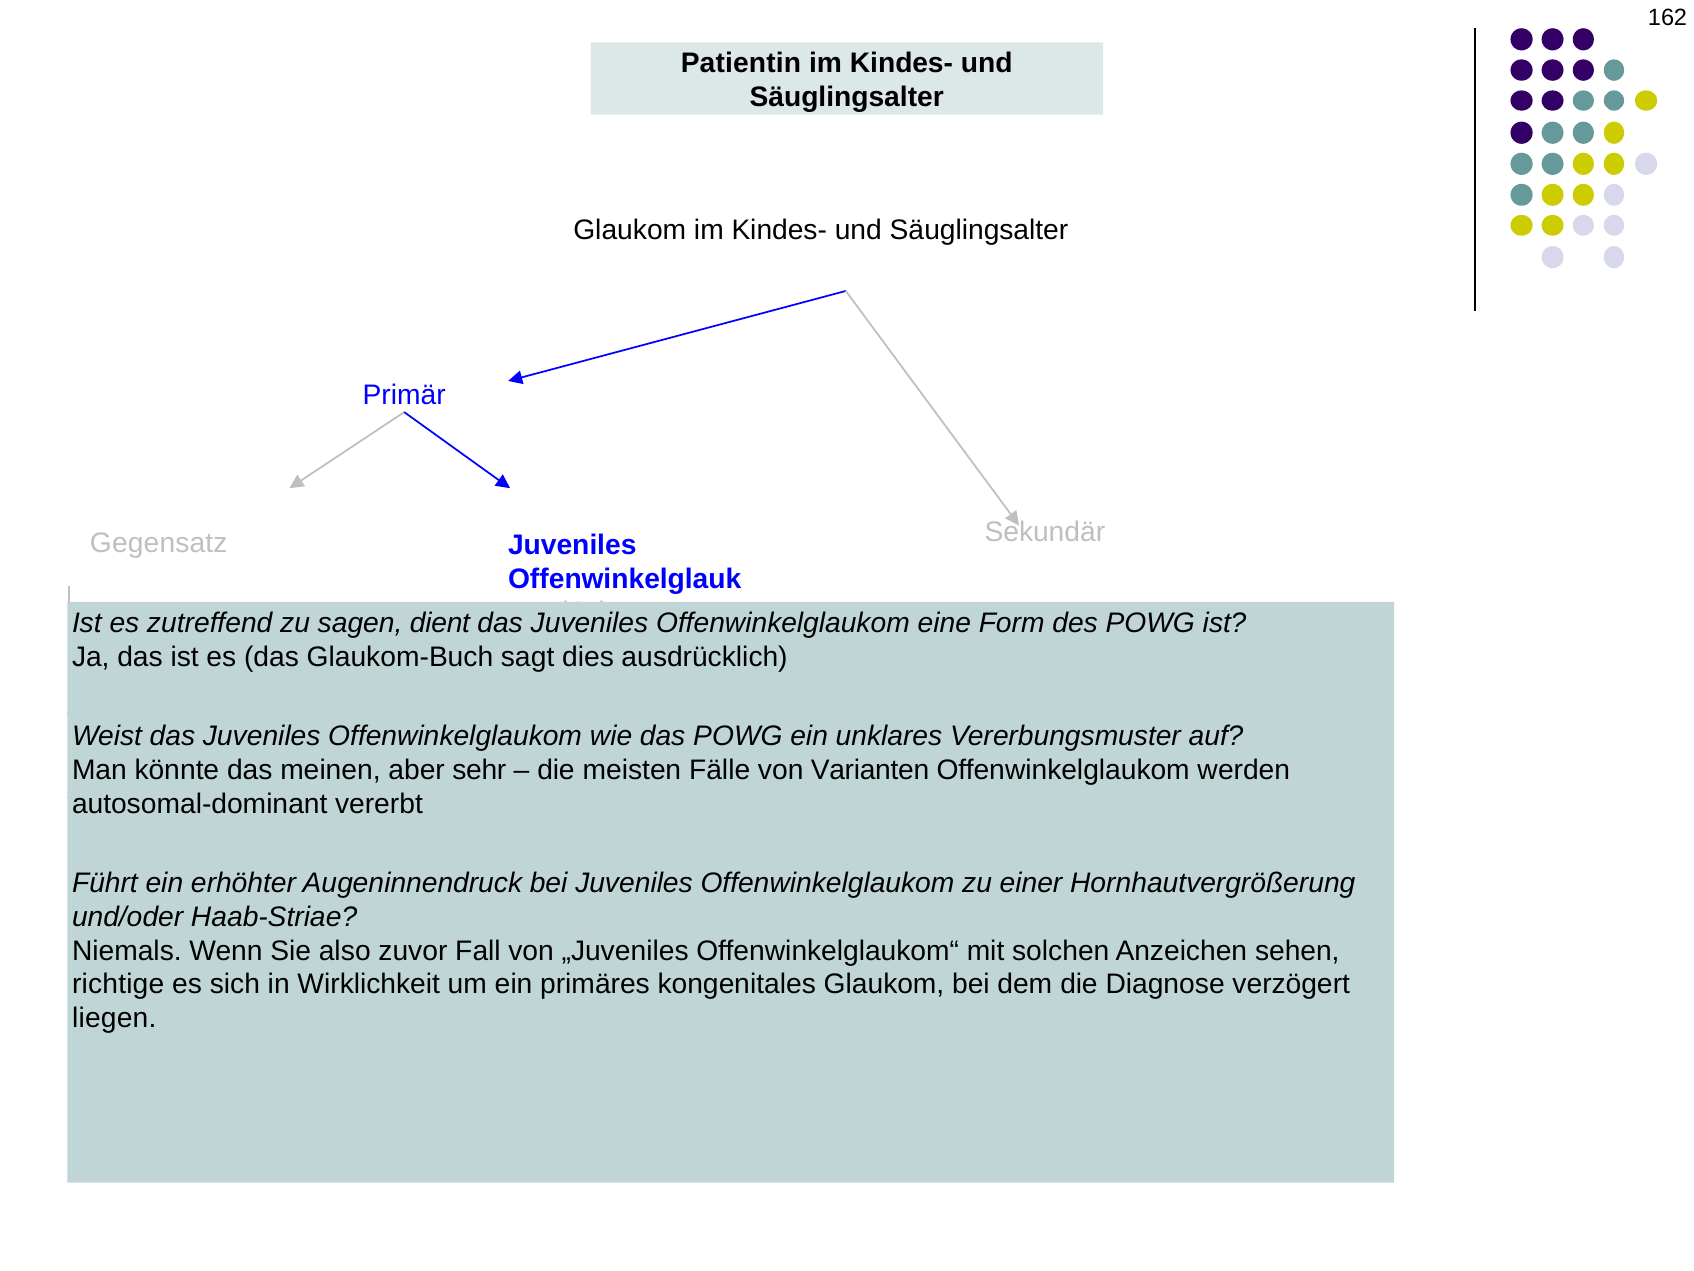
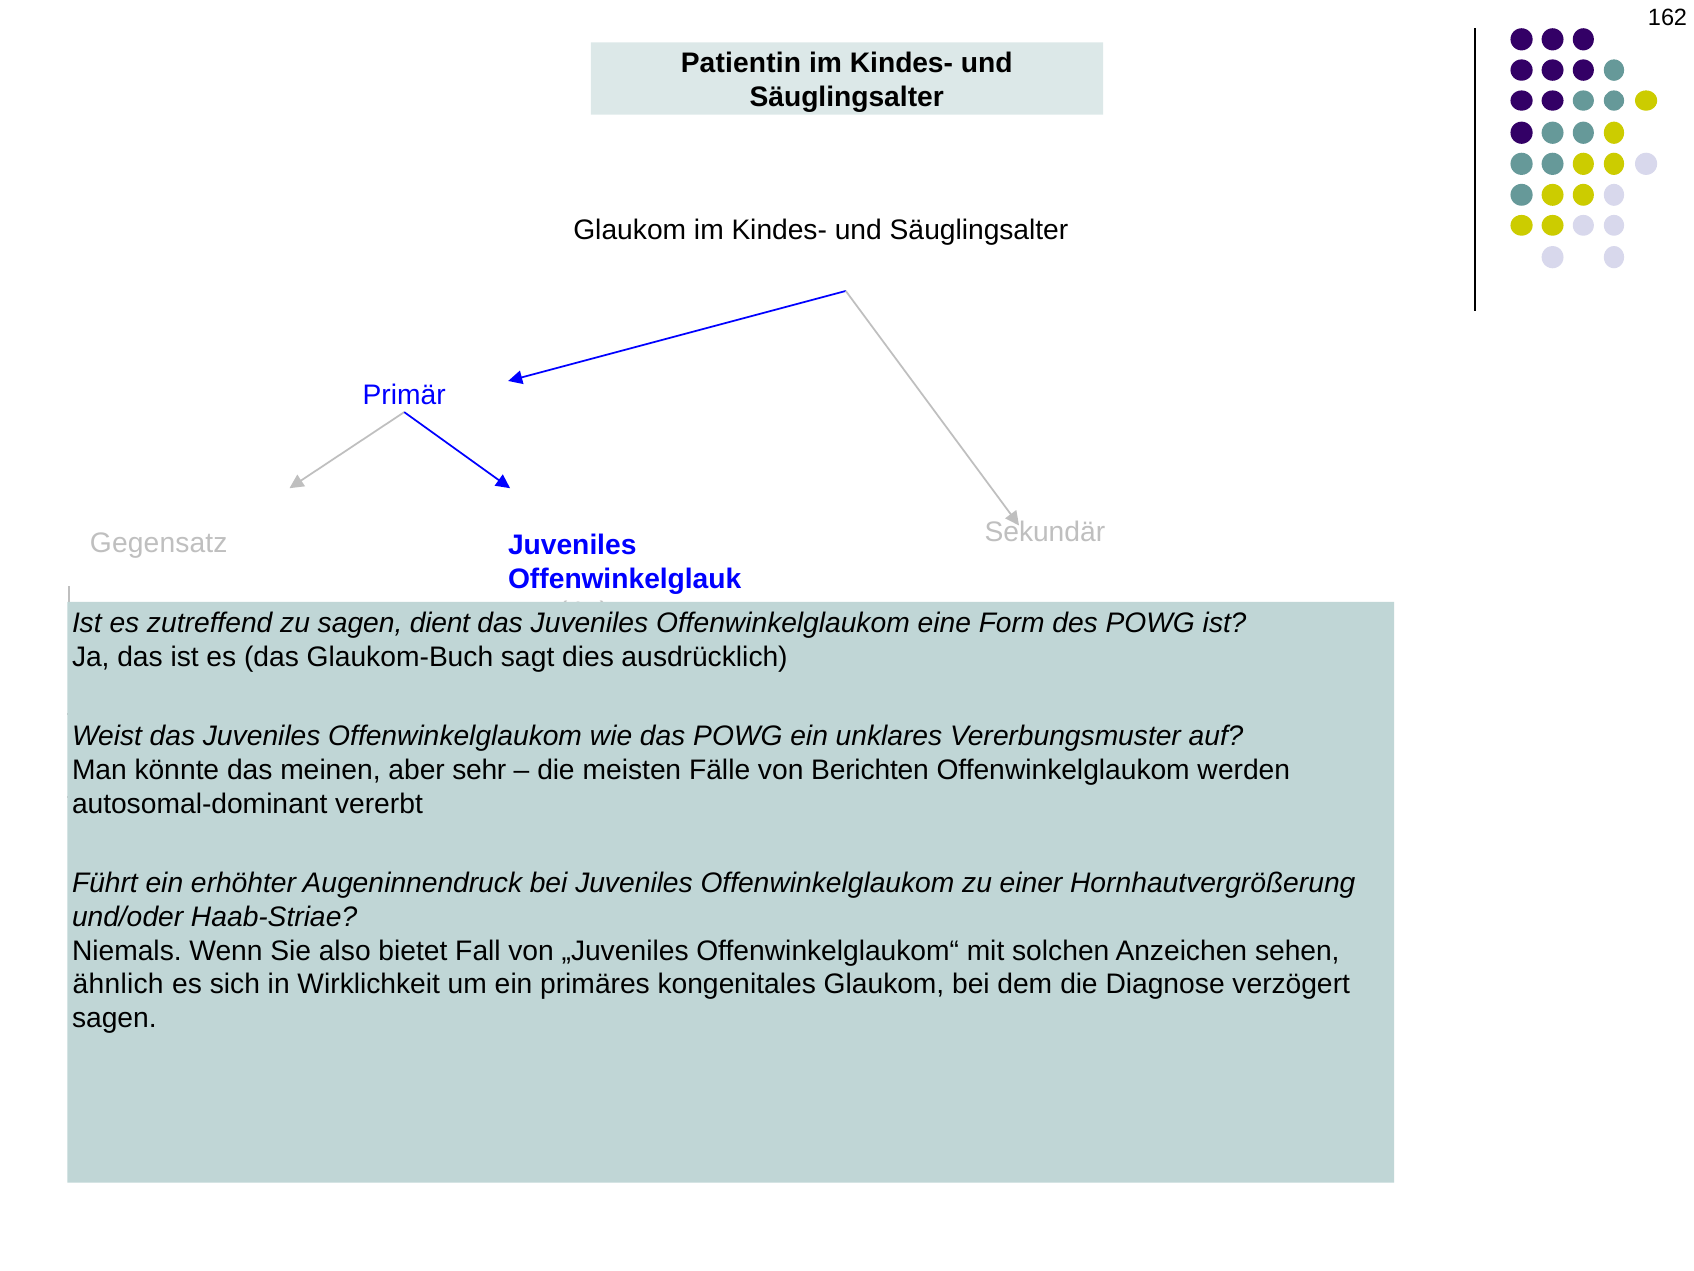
Varianten: Varianten -> Berichten
zuvor: zuvor -> bietet
richtige: richtige -> ähnlich
liegen at (114, 1018): liegen -> sagen
